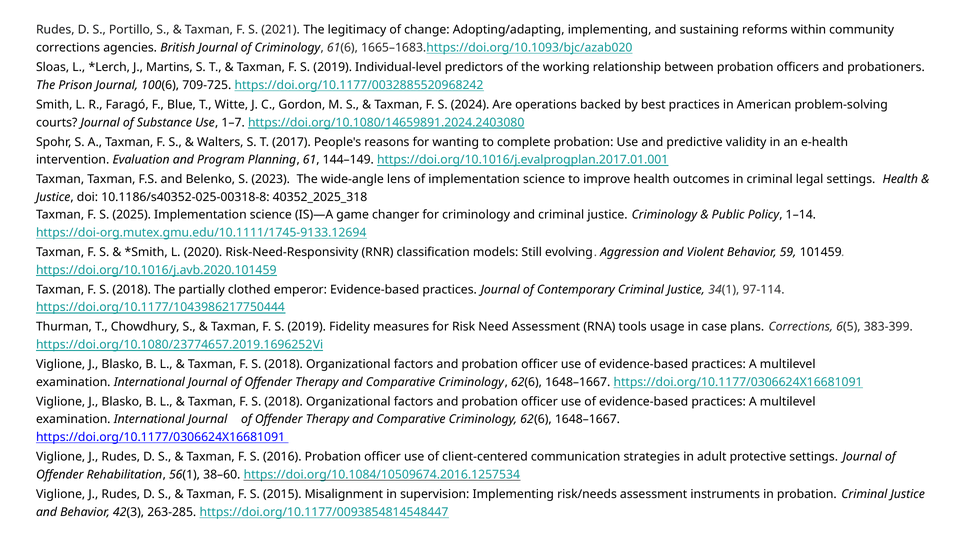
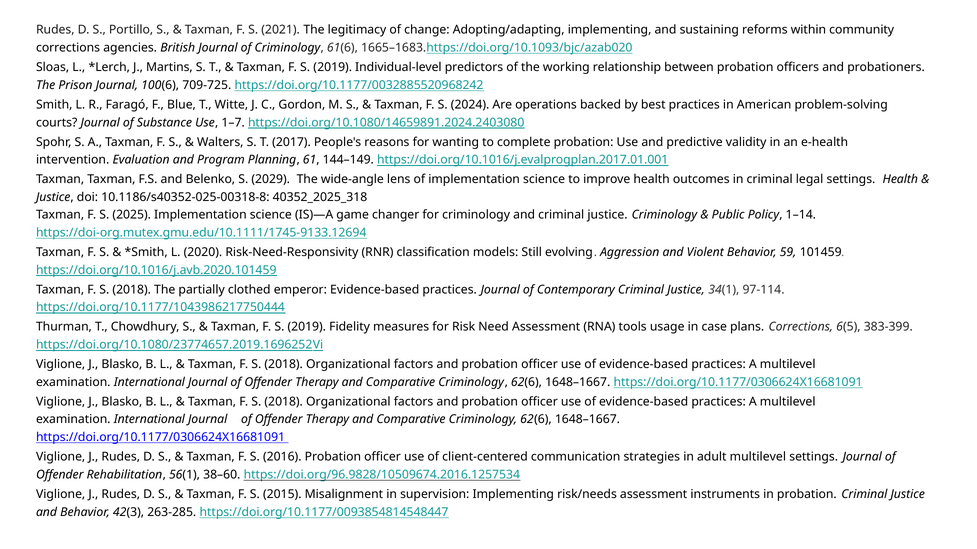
2023: 2023 -> 2029
adult protective: protective -> multilevel
https://doi.org/10.1084/10509674.2016.1257534: https://doi.org/10.1084/10509674.2016.1257534 -> https://doi.org/96.9828/10509674.2016.1257534
